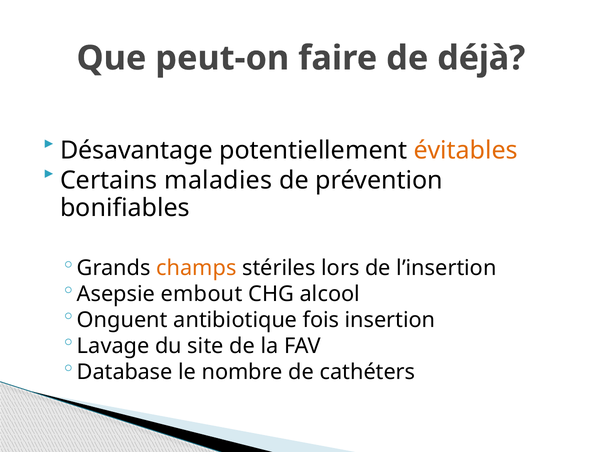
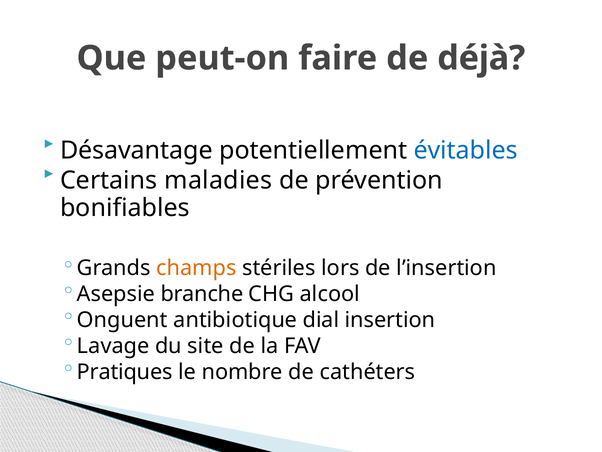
évitables colour: orange -> blue
embout: embout -> branche
fois: fois -> dial
Database: Database -> Pratiques
